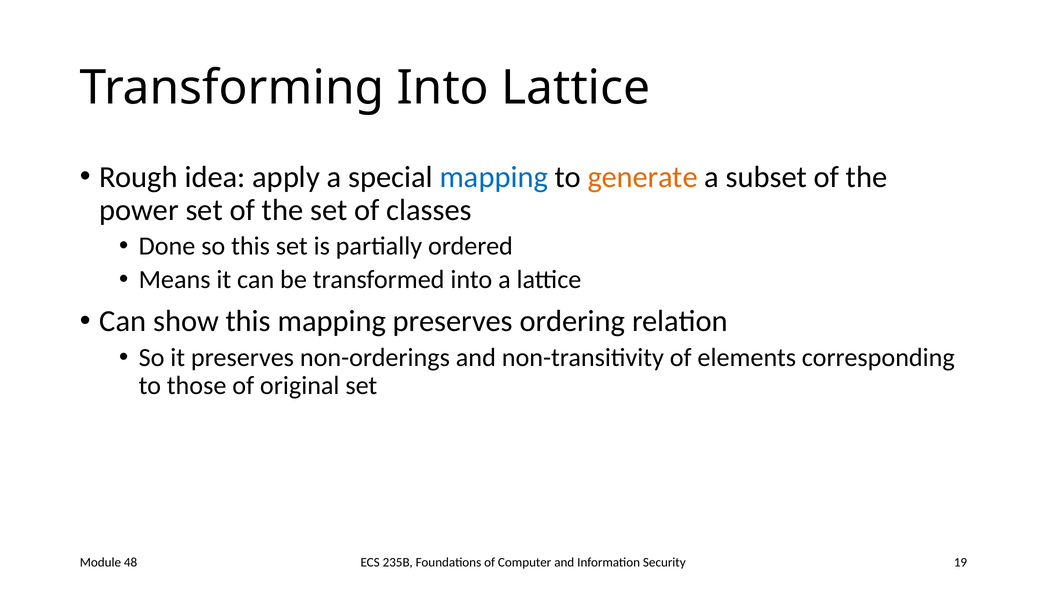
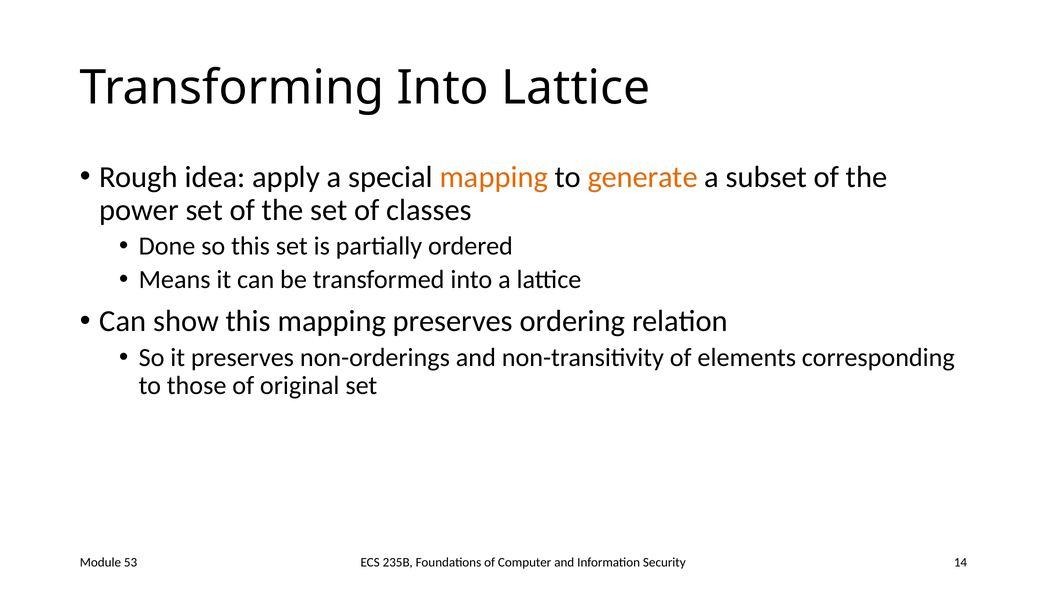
mapping at (494, 177) colour: blue -> orange
19: 19 -> 14
48: 48 -> 53
